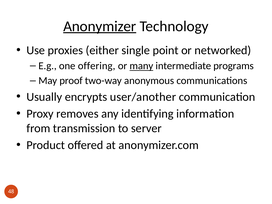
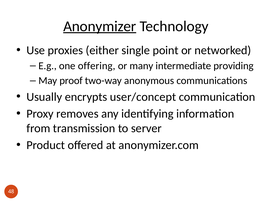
many underline: present -> none
programs: programs -> providing
user/another: user/another -> user/concept
